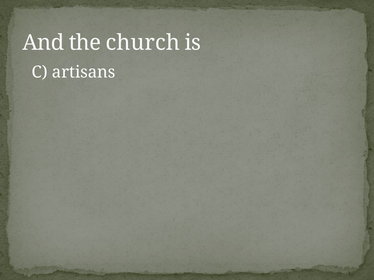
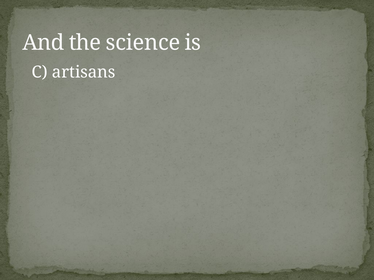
church: church -> science
